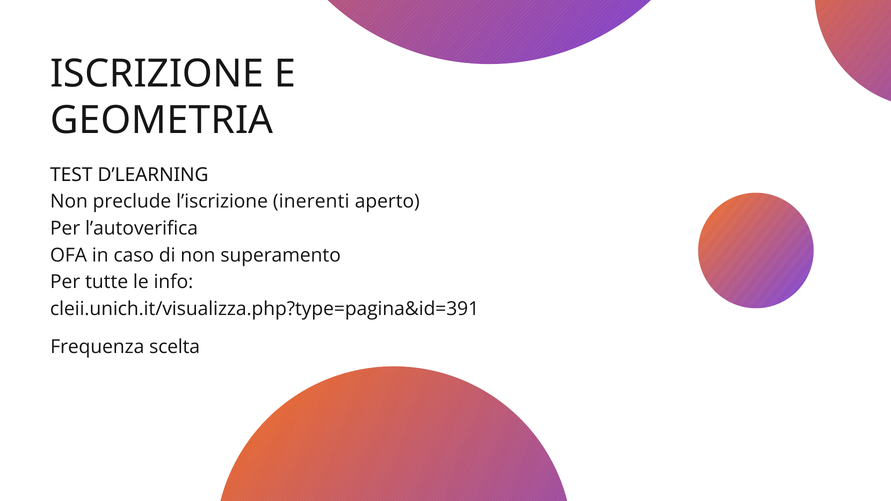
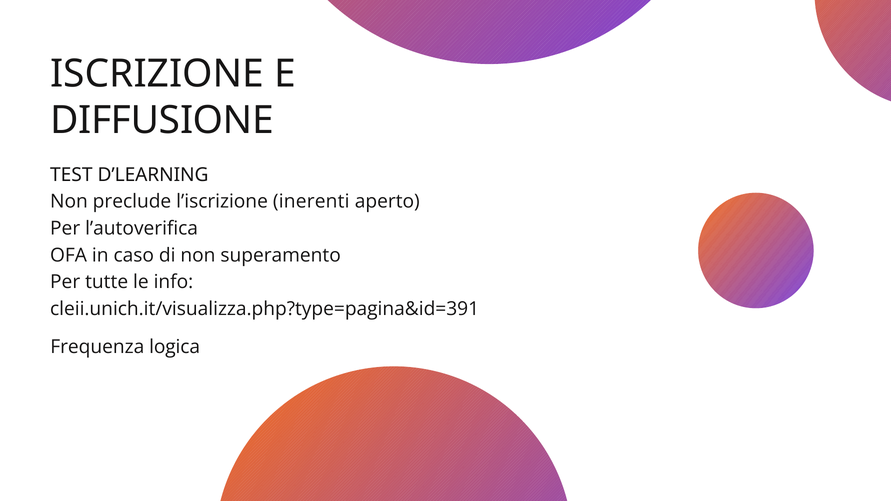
GEOMETRIA: GEOMETRIA -> DIFFUSIONE
scelta: scelta -> logica
